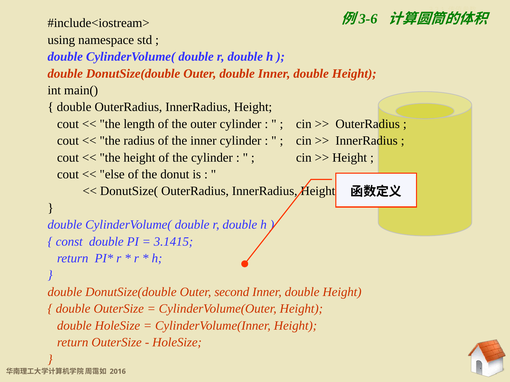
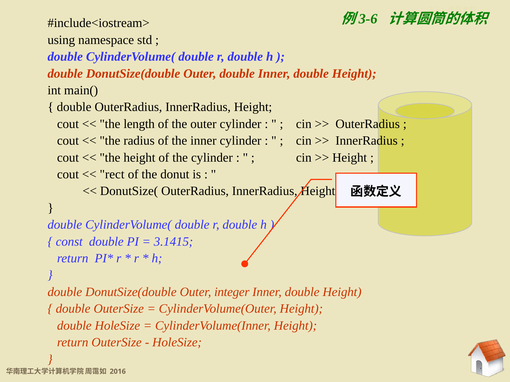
else: else -> rect
second: second -> integer
